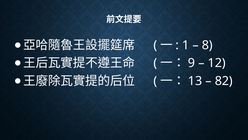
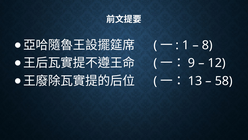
82: 82 -> 58
